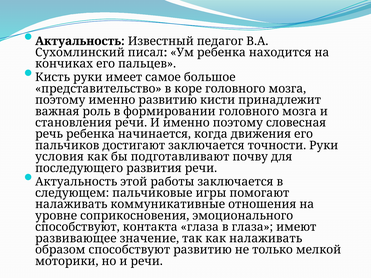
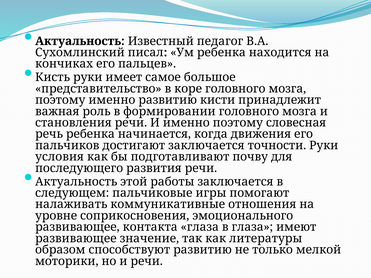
способствуют at (77, 227): способствуют -> развивающее
как налаживать: налаживать -> литературы
